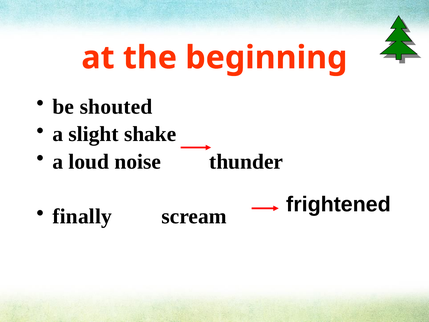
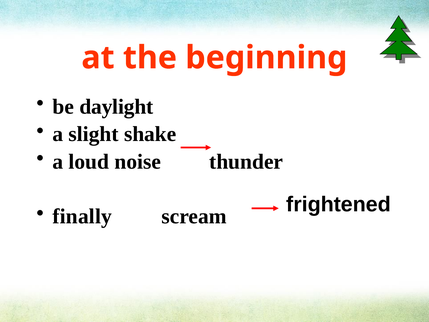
shouted: shouted -> daylight
